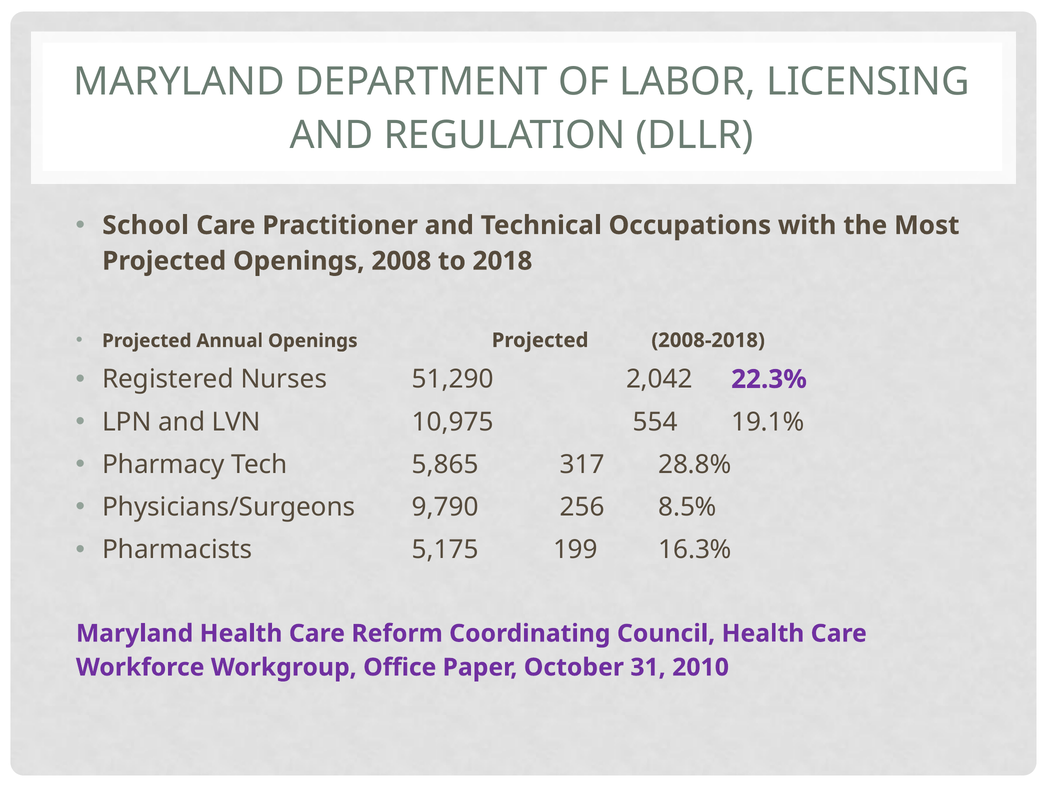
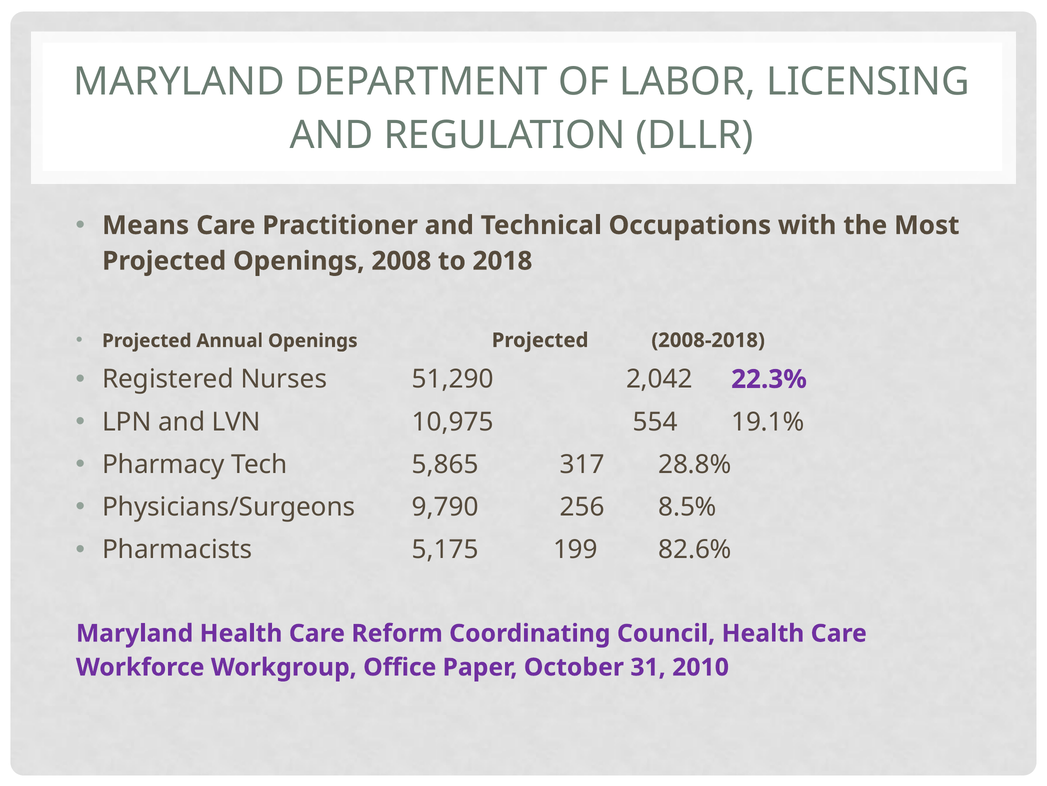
School: School -> Means
16.3%: 16.3% -> 82.6%
